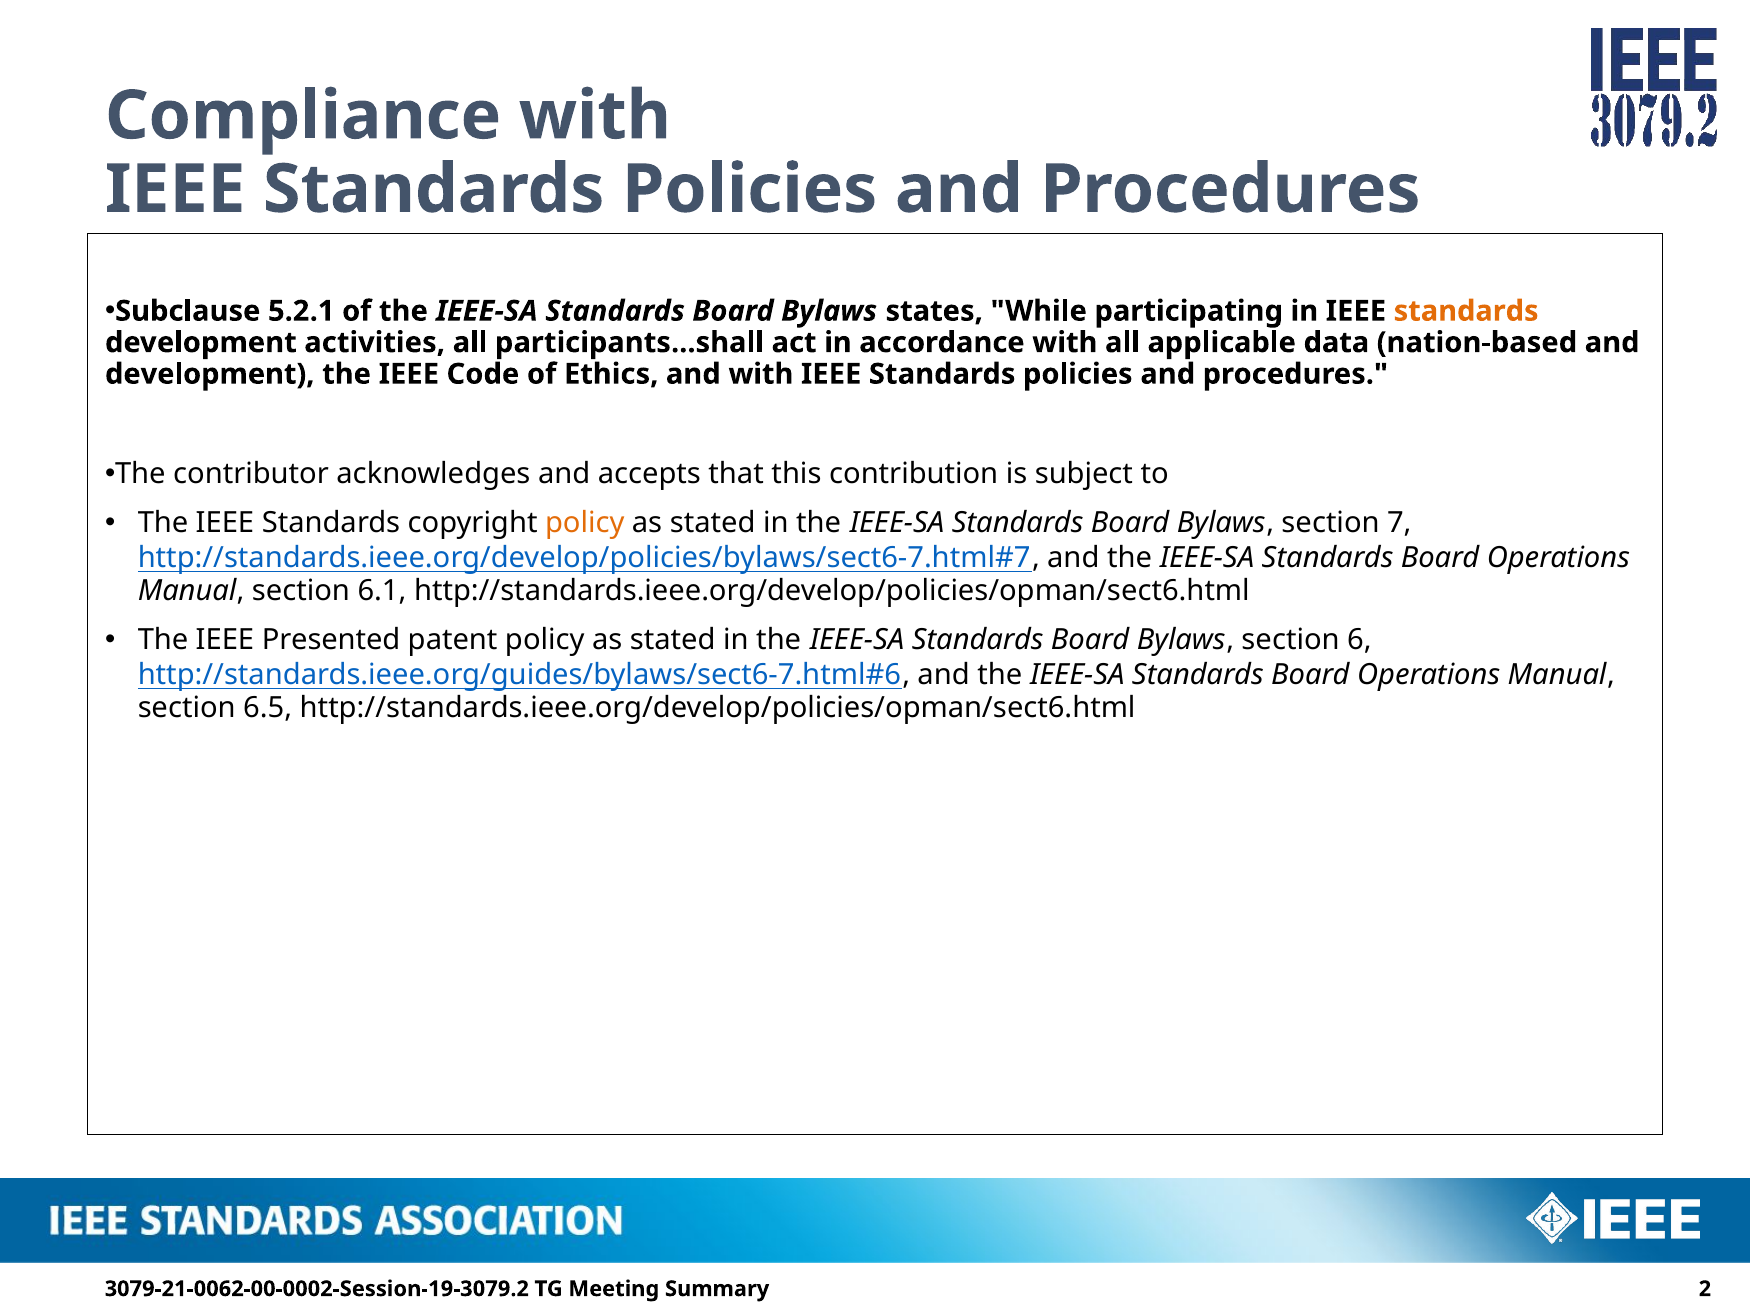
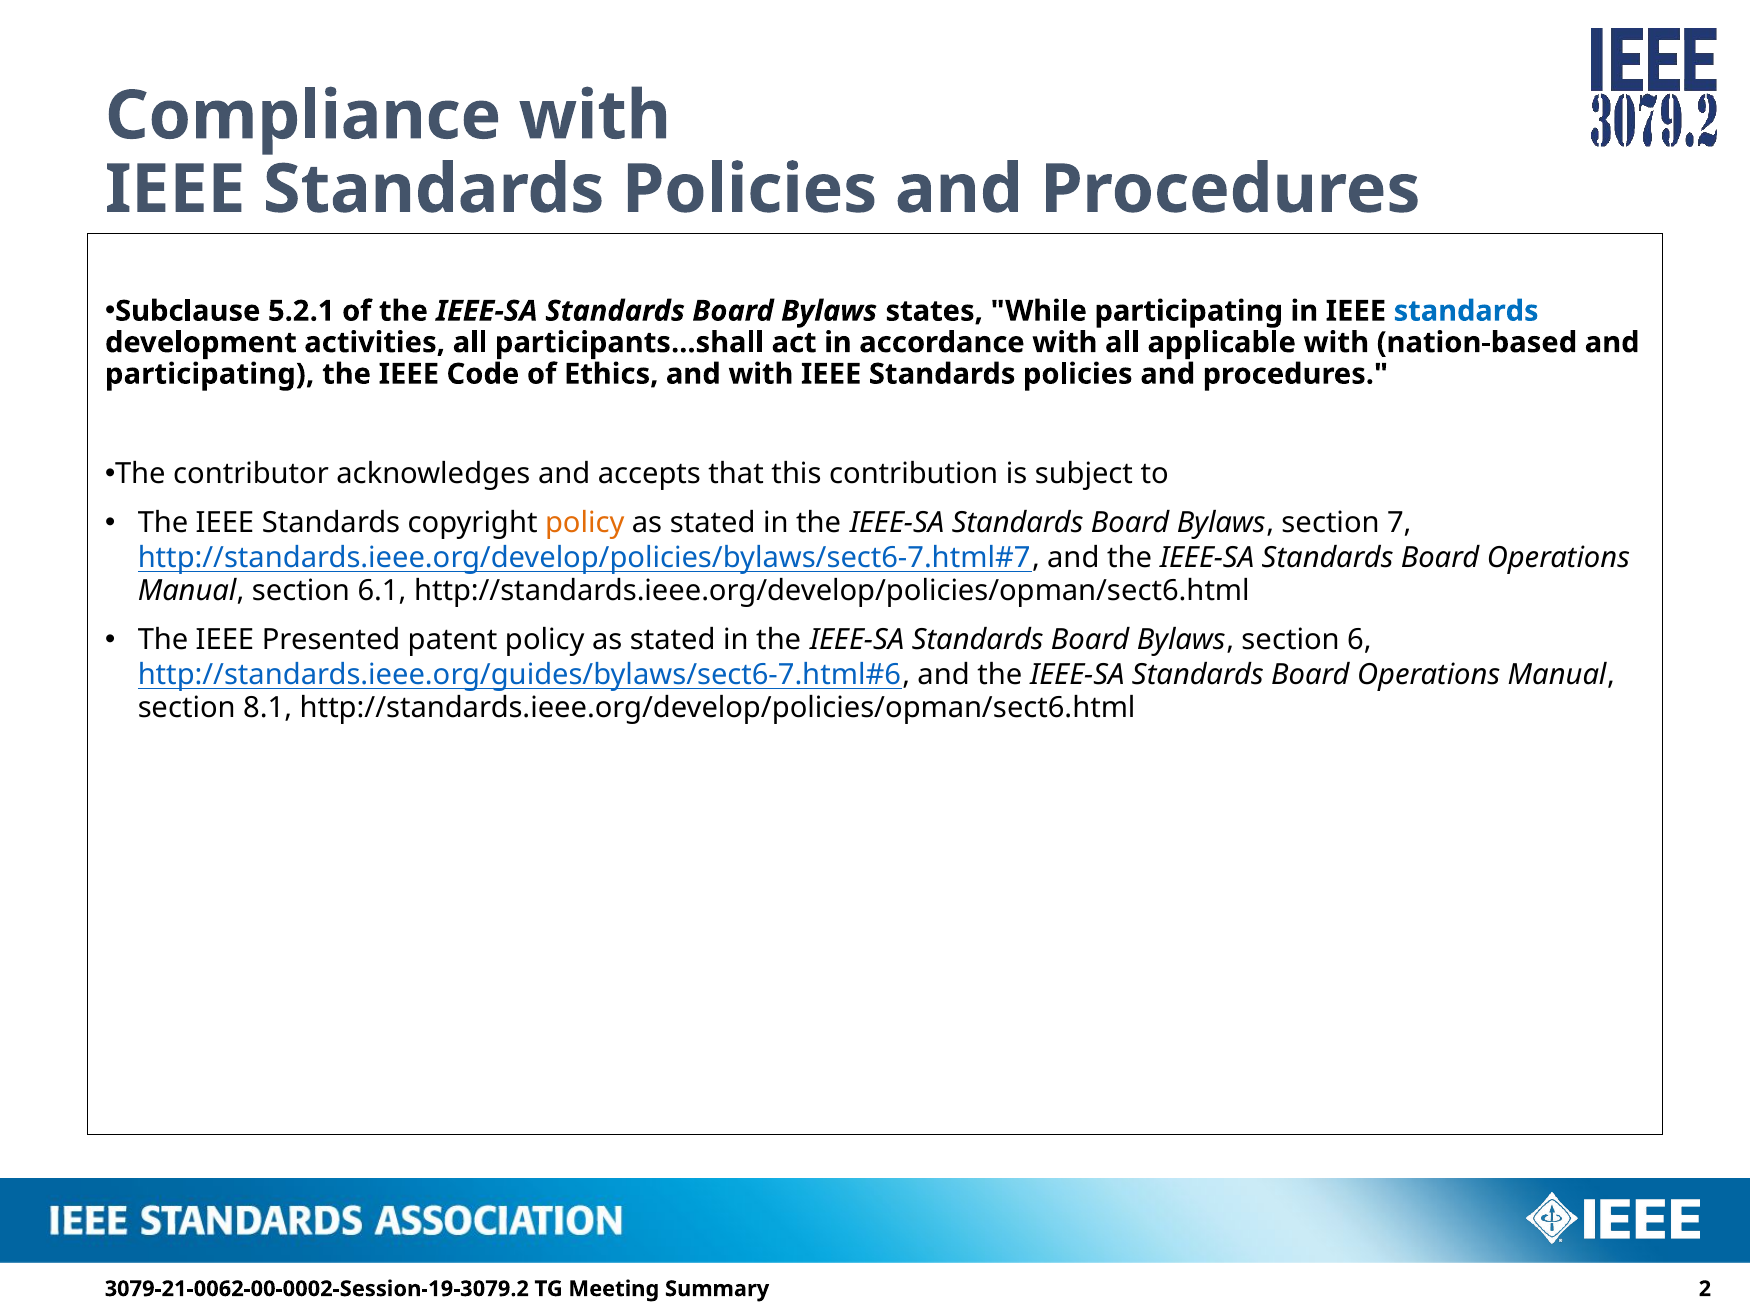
standards at (1466, 311) colour: orange -> blue
applicable data: data -> with
development at (210, 374): development -> participating
6.5: 6.5 -> 8.1
